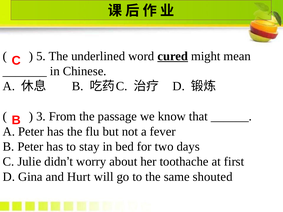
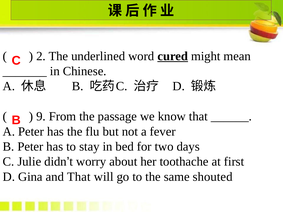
5: 5 -> 2
3: 3 -> 9
and Hurt: Hurt -> That
